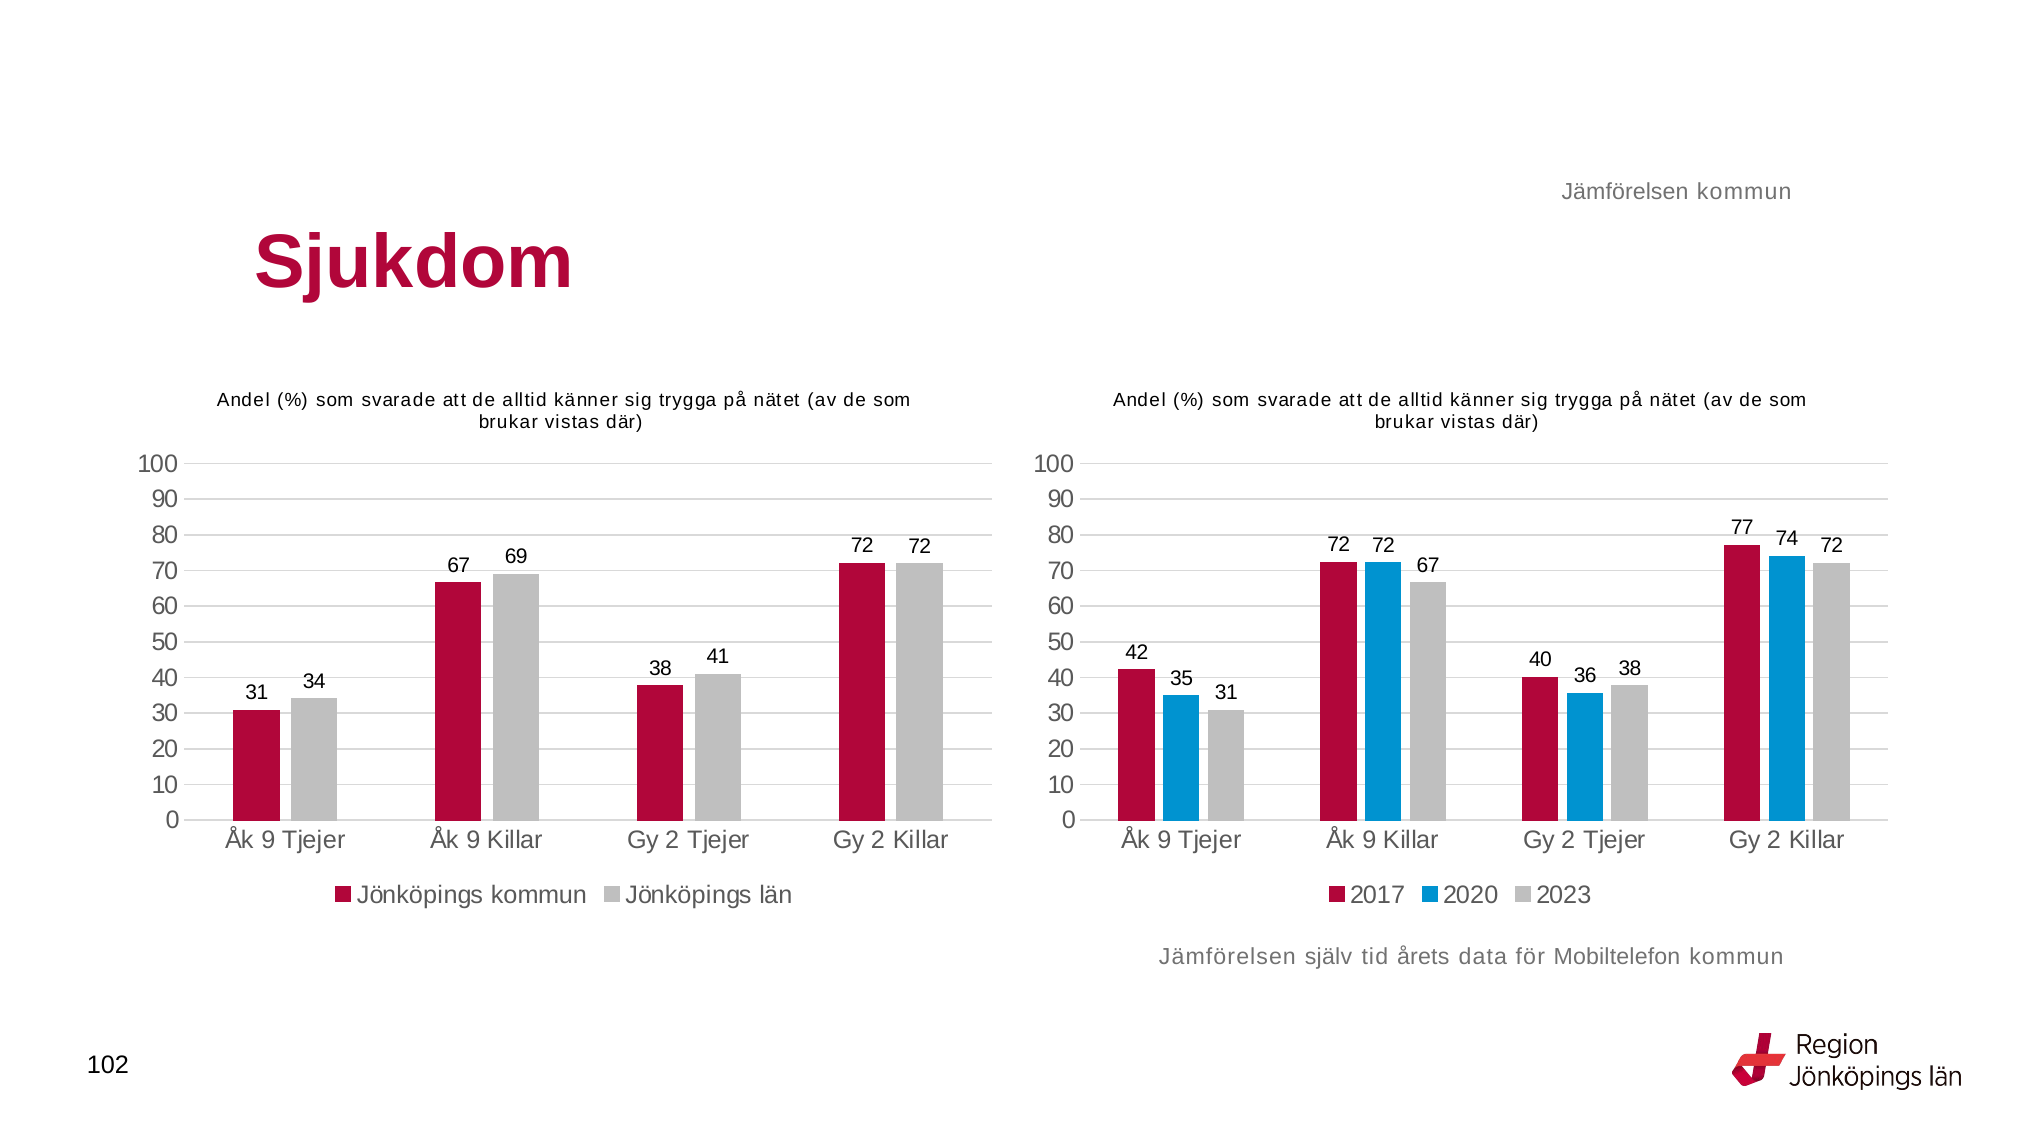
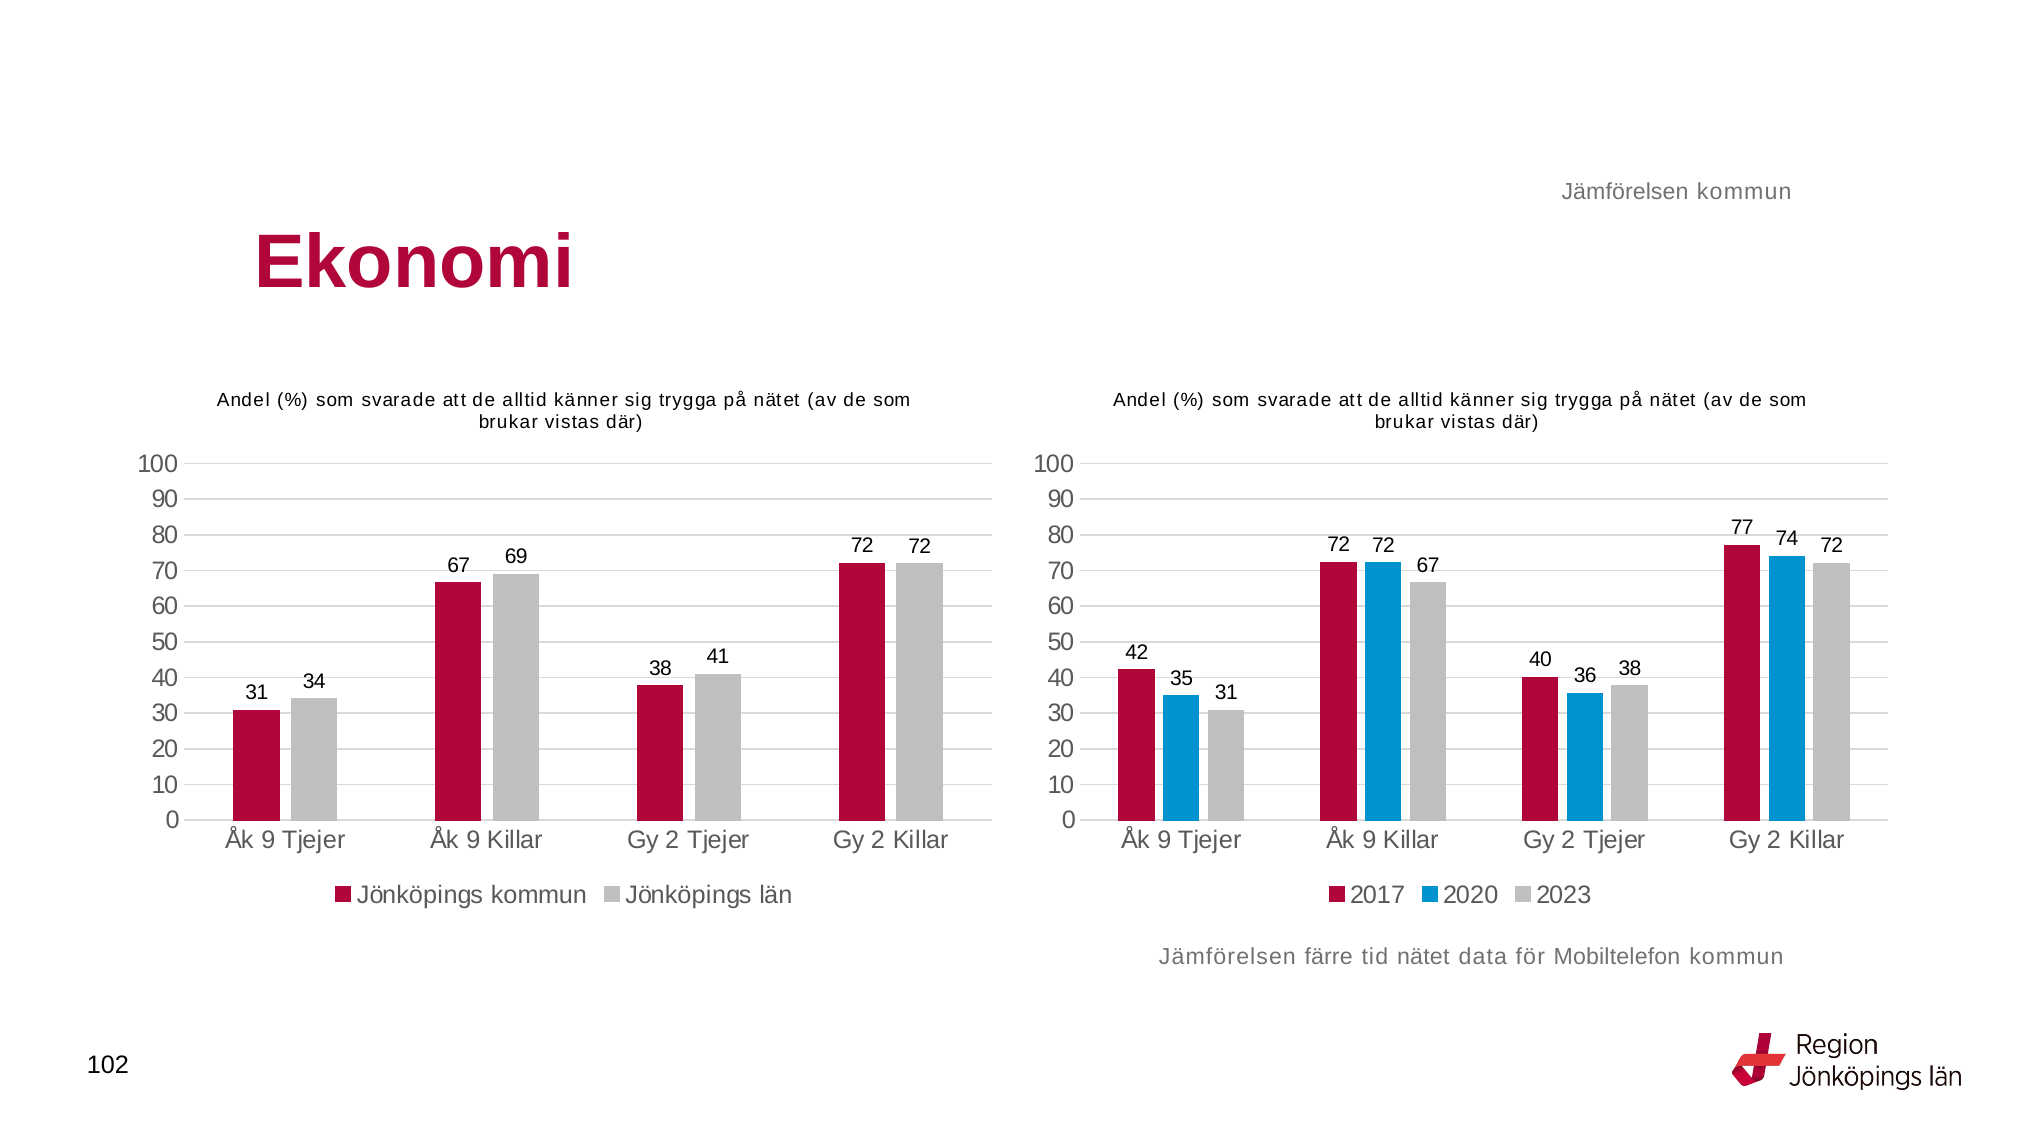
Sjukdom: Sjukdom -> Ekonomi
själv: själv -> färre
tid årets: årets -> nätet
